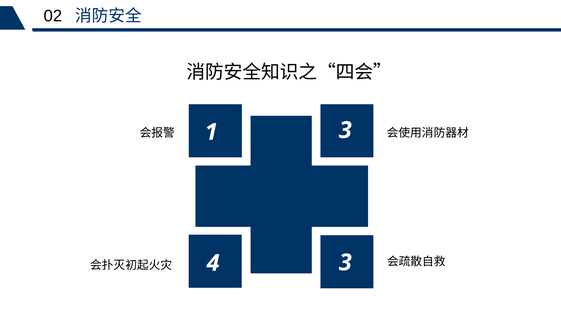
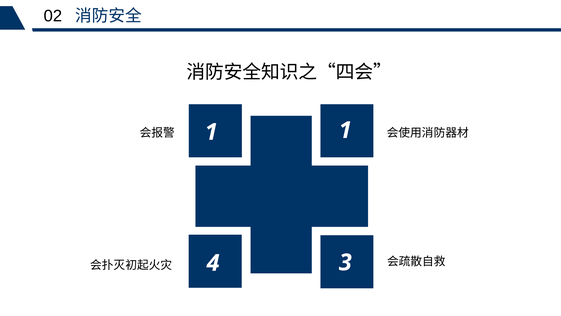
1 3: 3 -> 1
